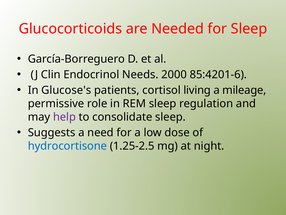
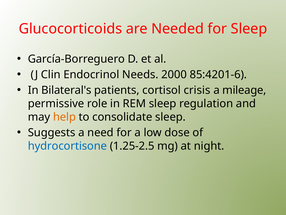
Glucose's: Glucose's -> Bilateral's
living: living -> crisis
help colour: purple -> orange
